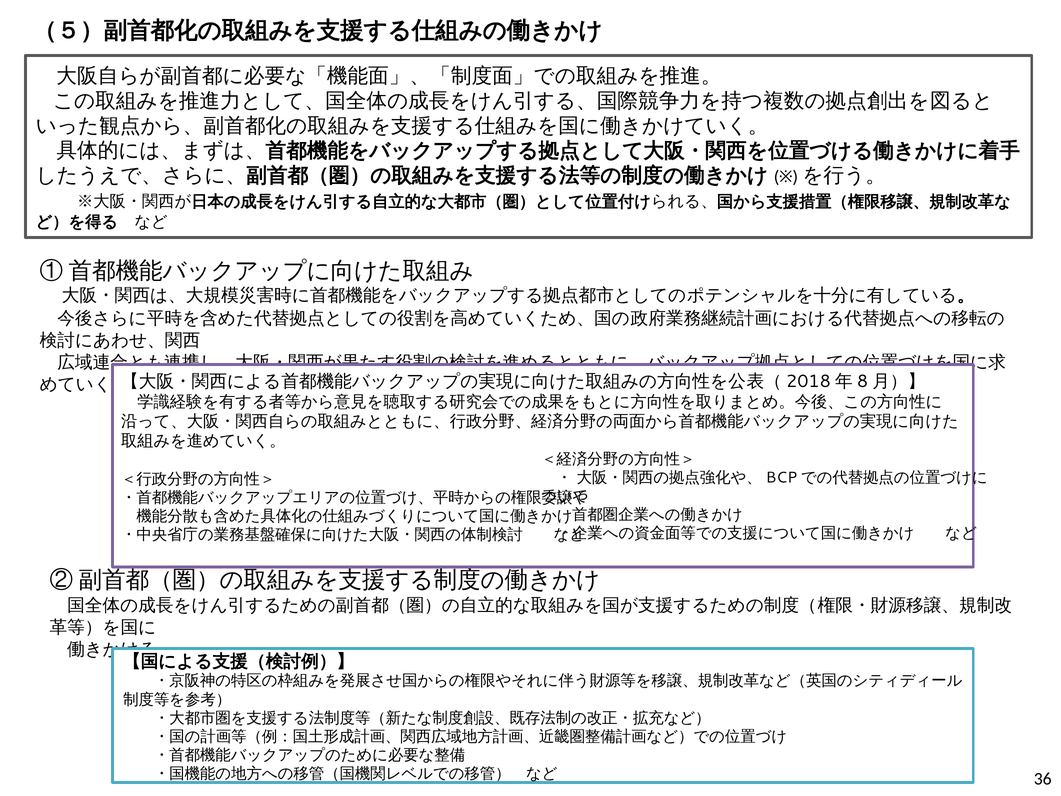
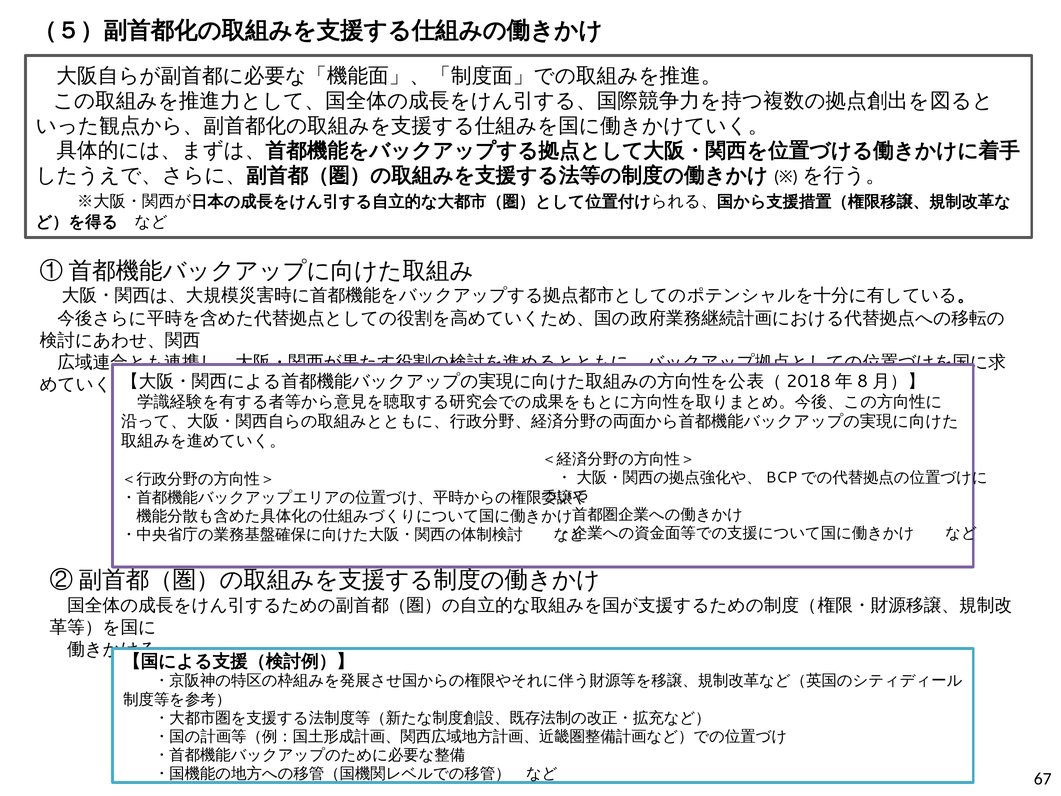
36: 36 -> 67
